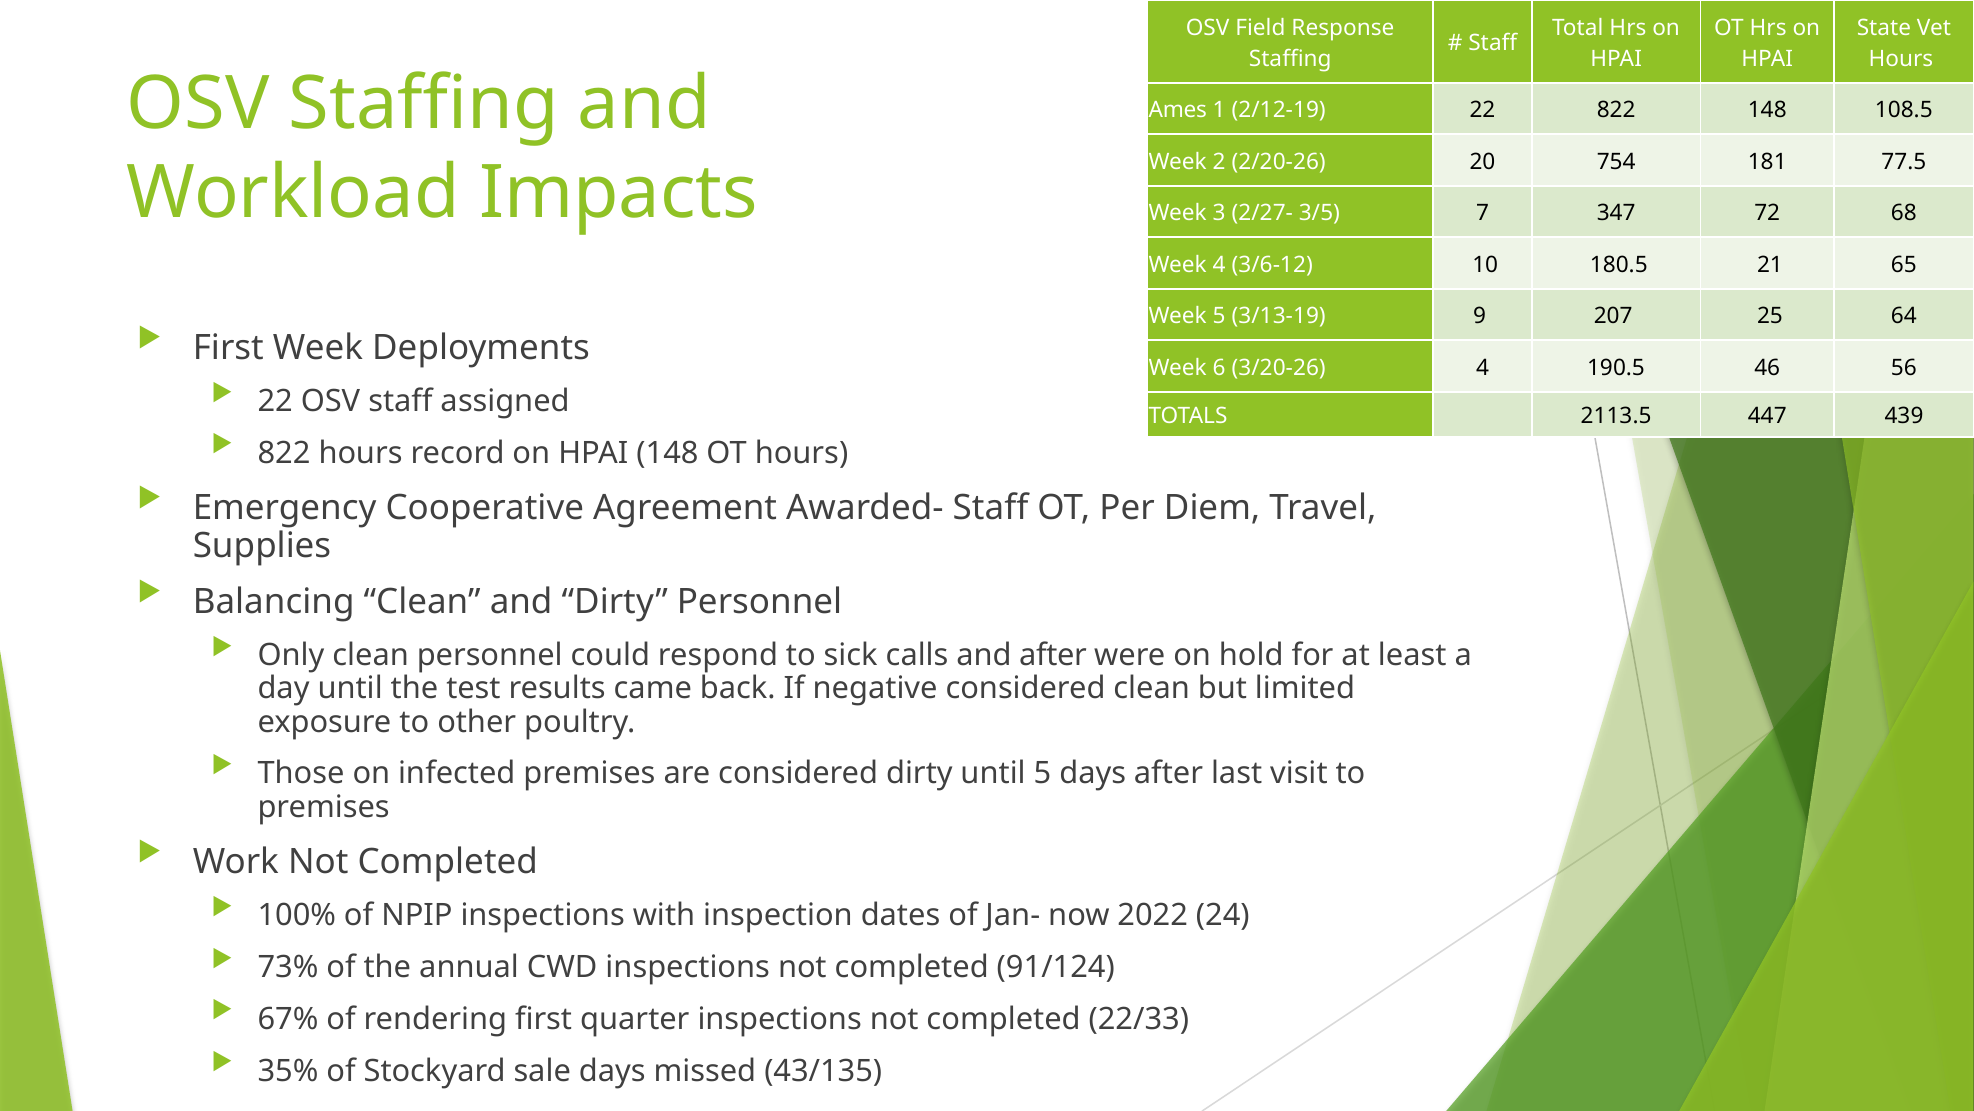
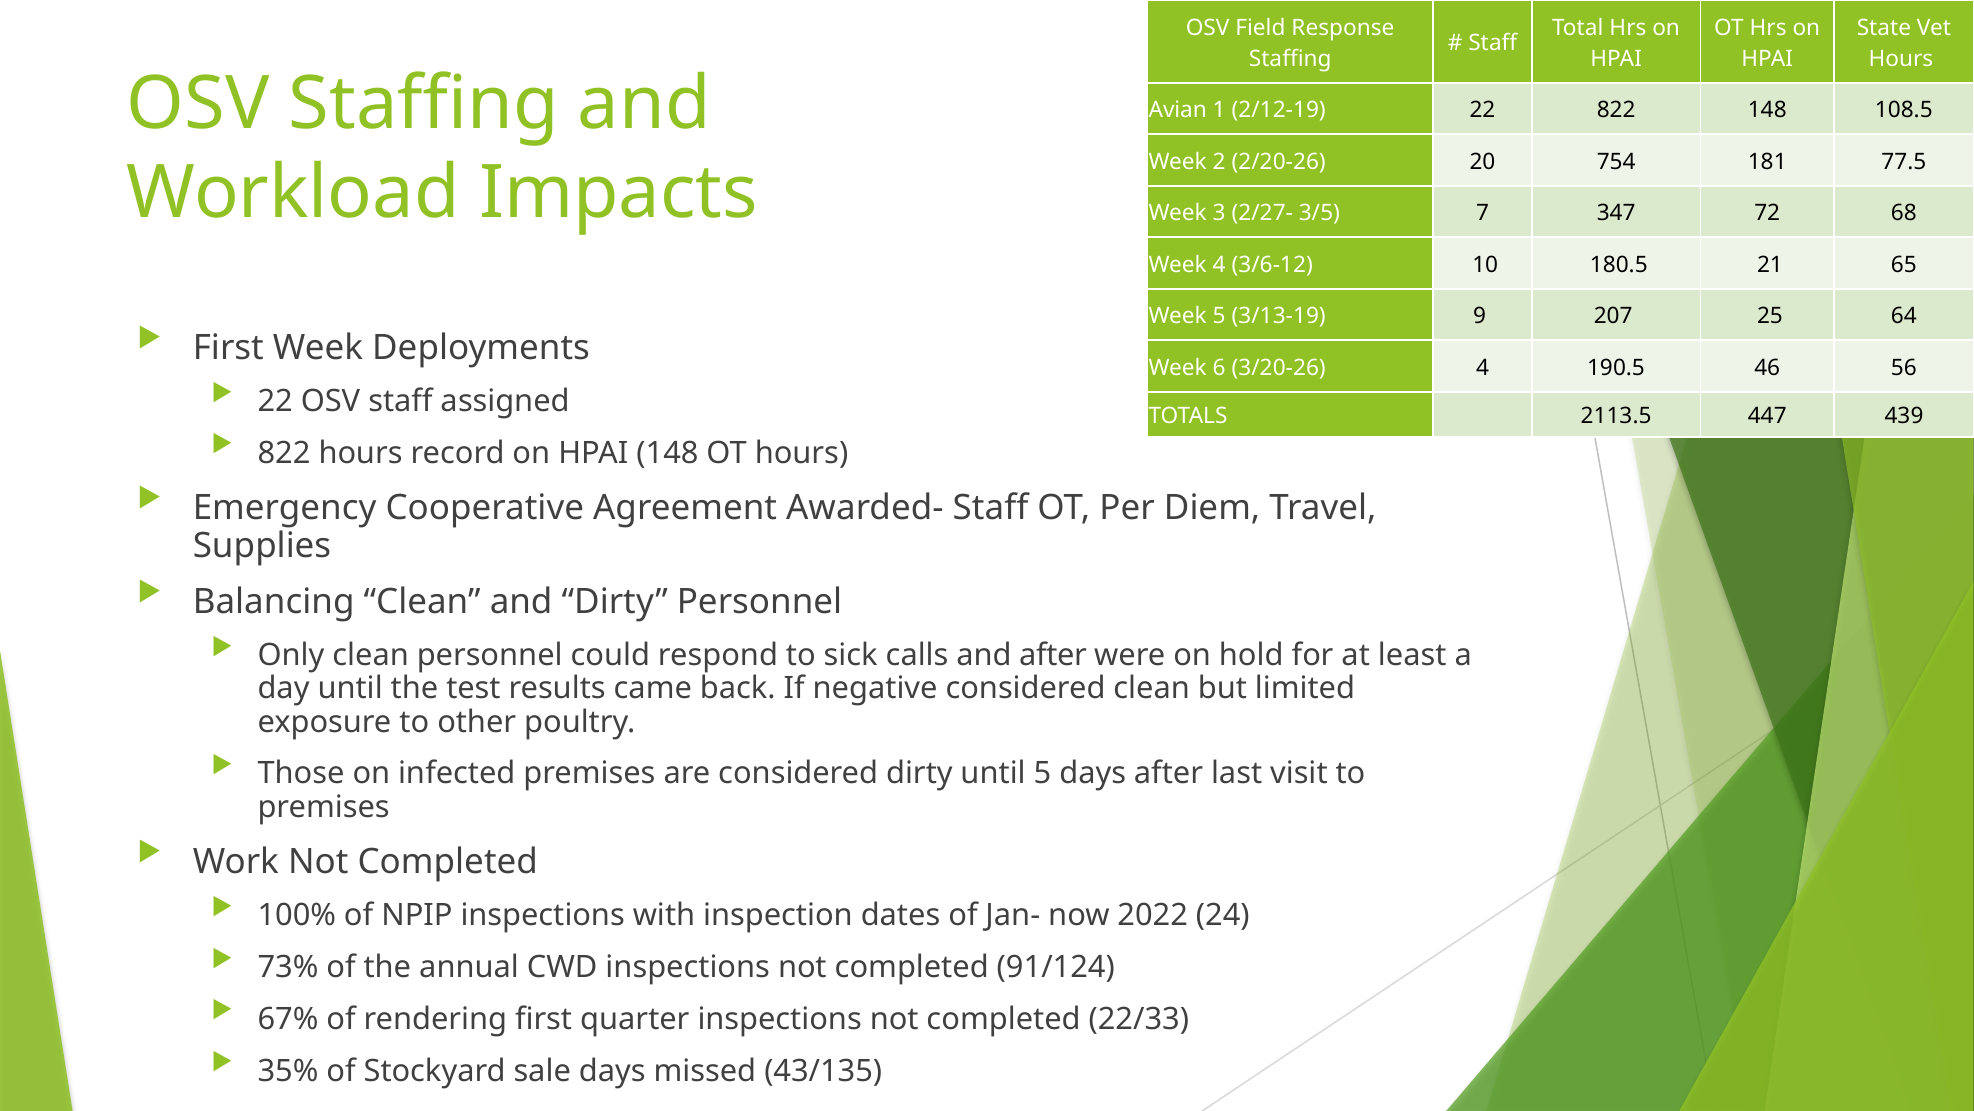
Ames: Ames -> Avian
